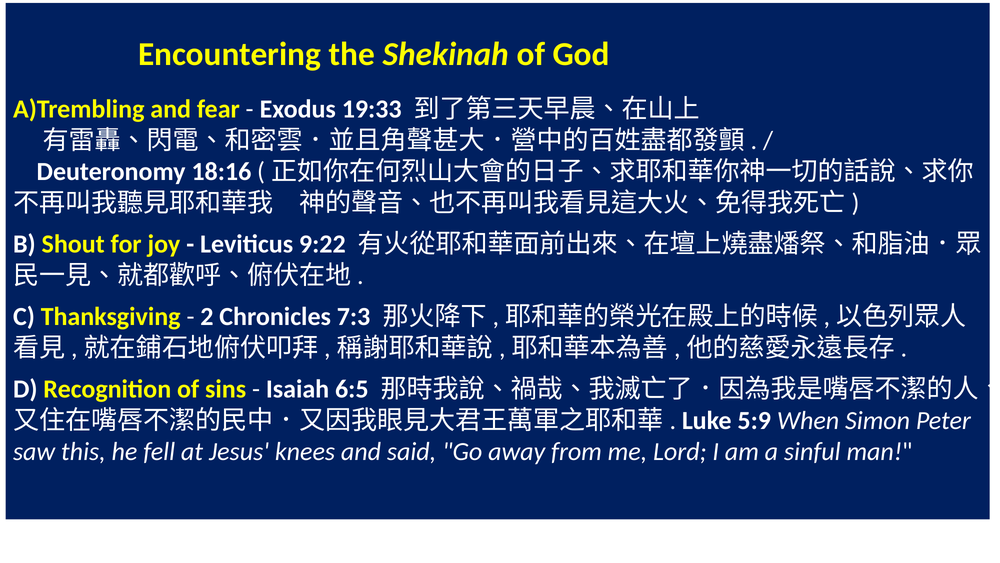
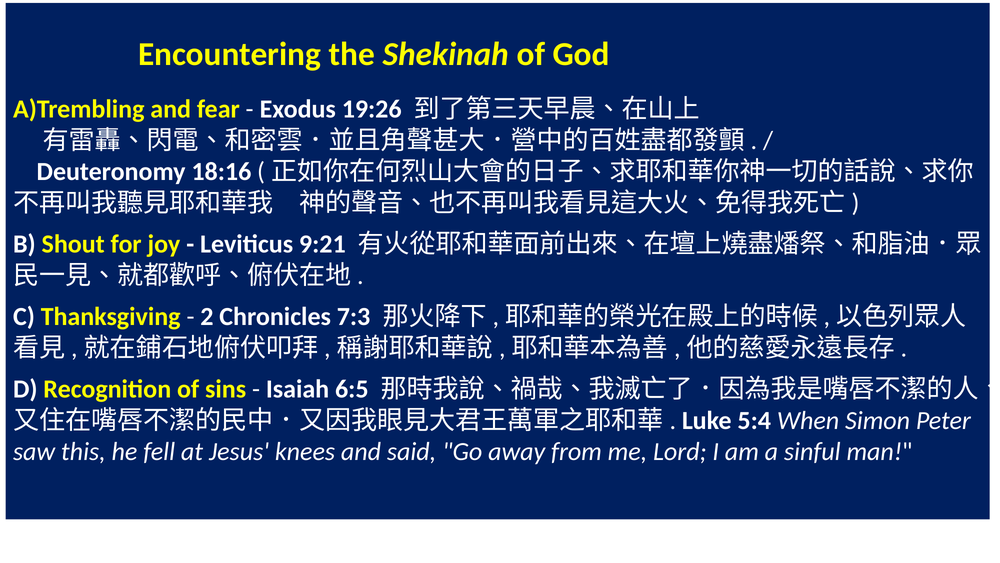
19:33: 19:33 -> 19:26
9:22: 9:22 -> 9:21
5:9: 5:9 -> 5:4
